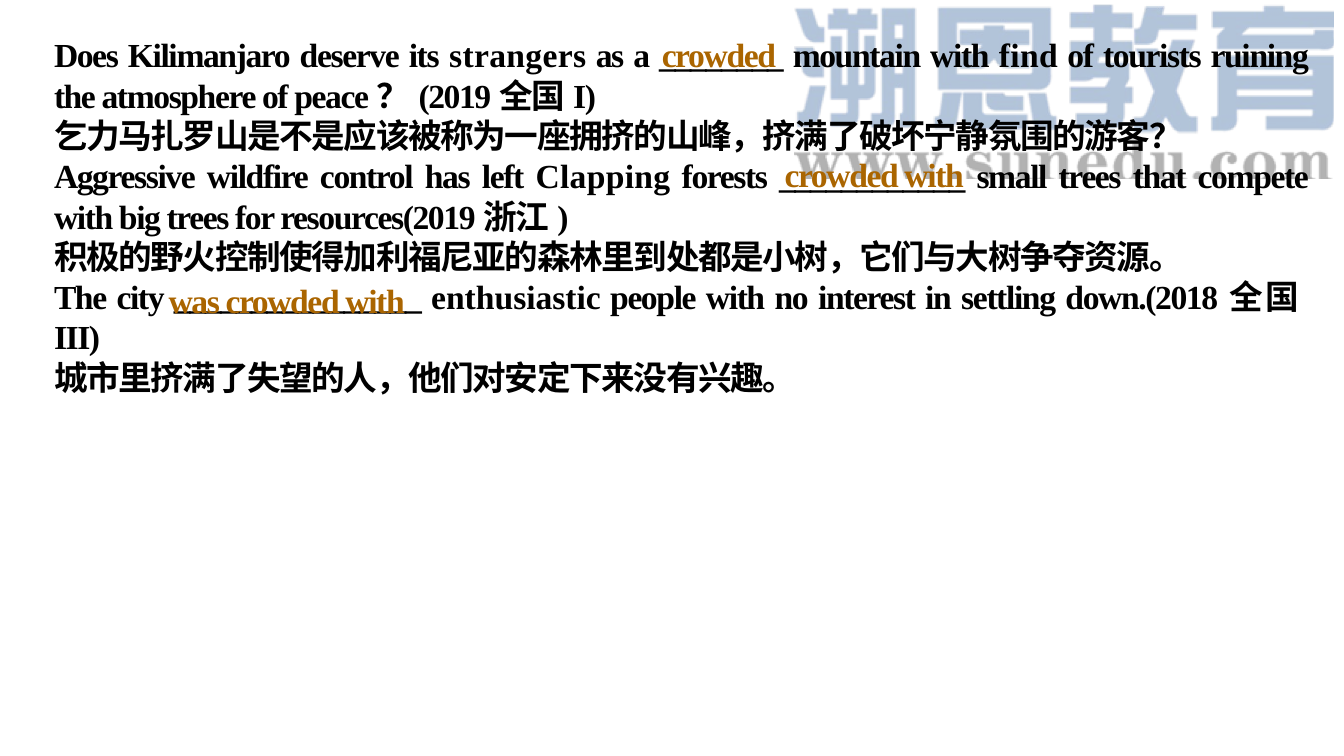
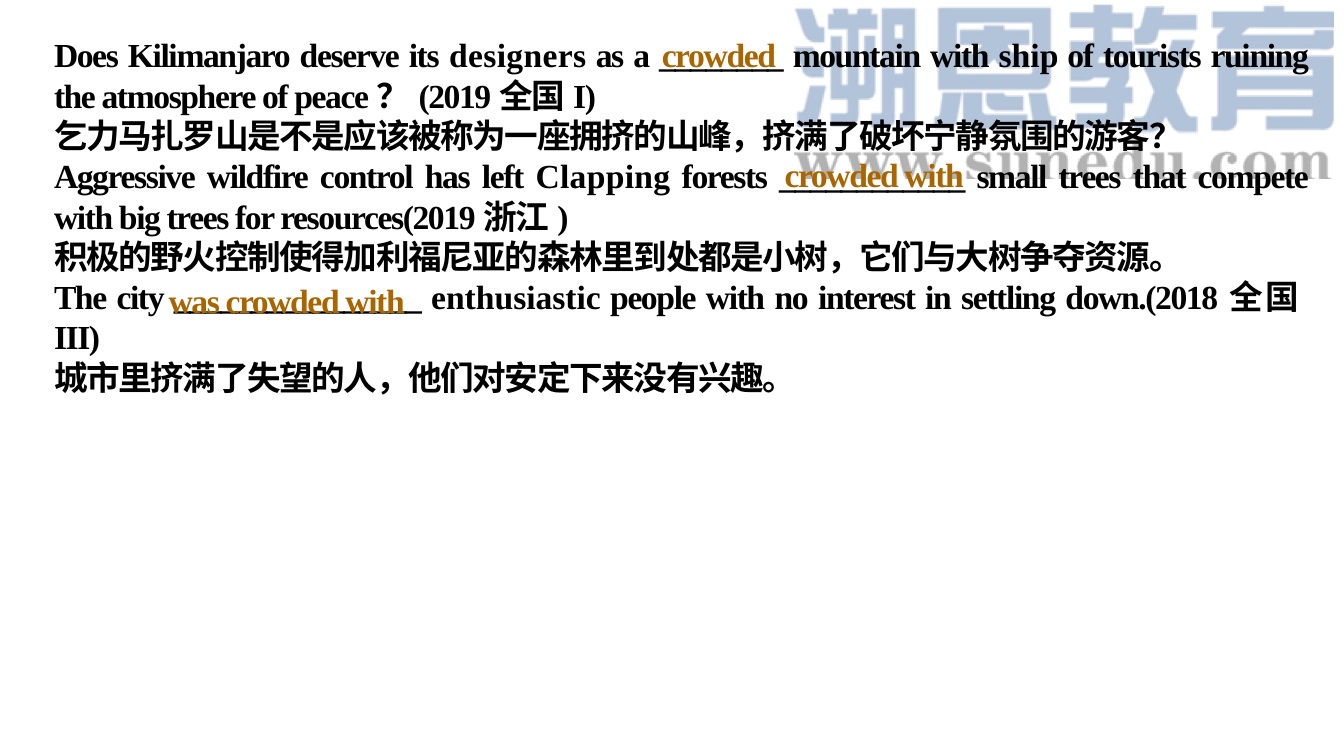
strangers: strangers -> designers
find: find -> ship
